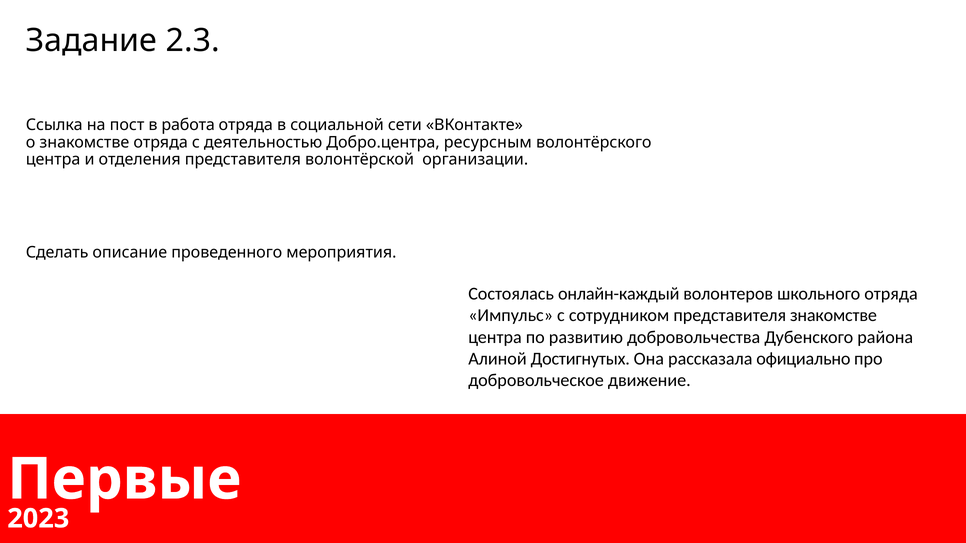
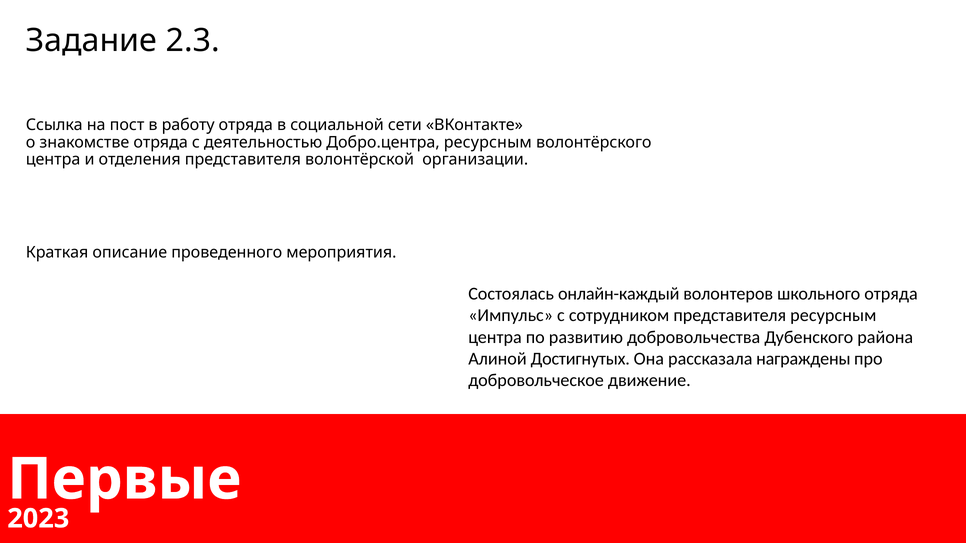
работа: работа -> работу
Сделать: Сделать -> Краткая
представителя знакомстве: знакомстве -> ресурсным
официально: официально -> награждены
